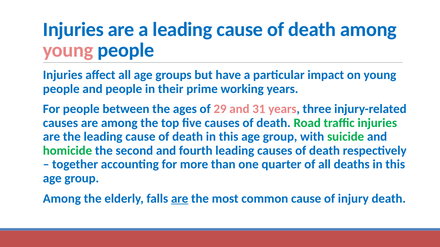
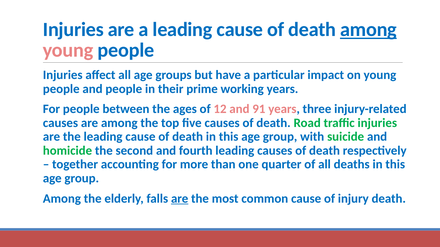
among at (368, 30) underline: none -> present
29: 29 -> 12
31: 31 -> 91
